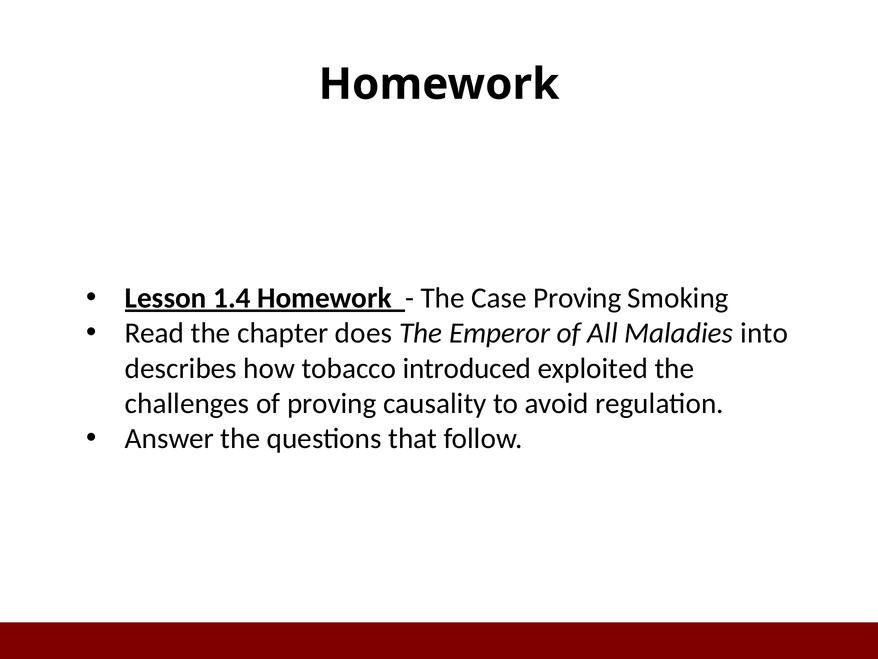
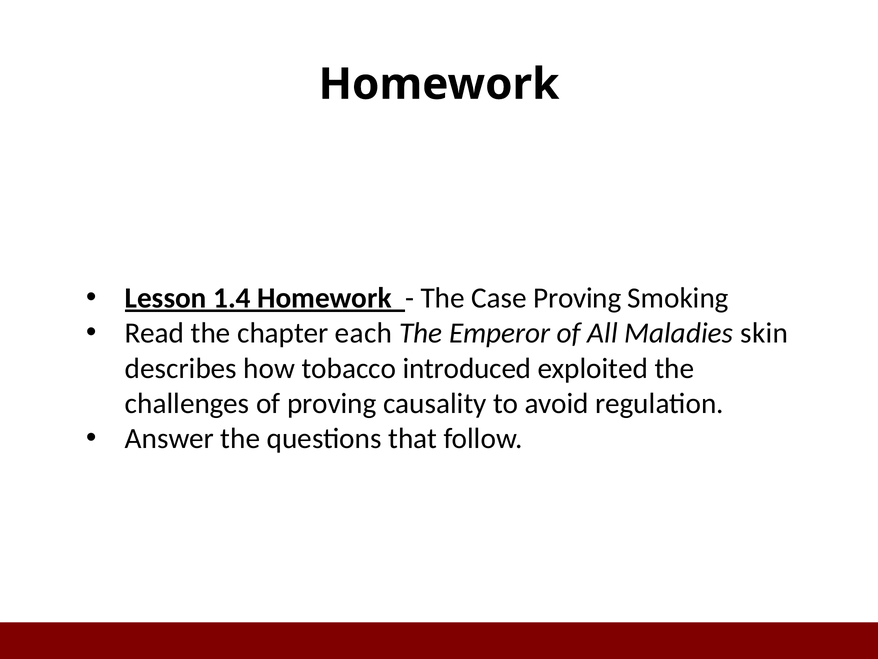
does: does -> each
into: into -> skin
